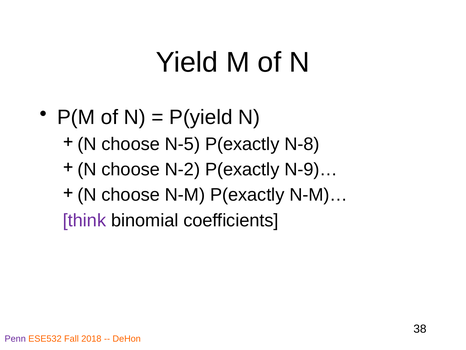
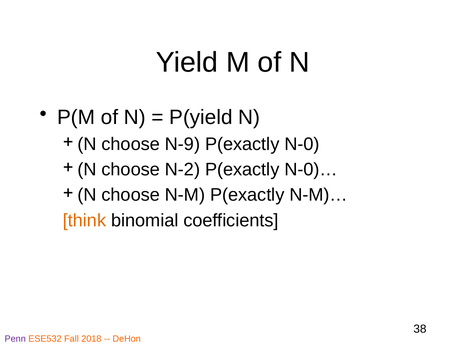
N-5: N-5 -> N-9
N-8: N-8 -> N-0
N-9)…: N-9)… -> N-0)…
think colour: purple -> orange
